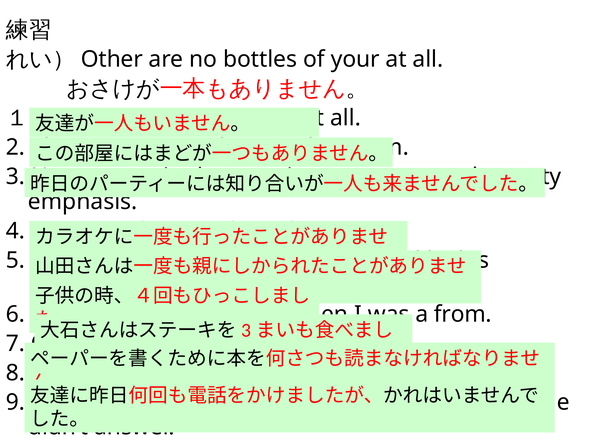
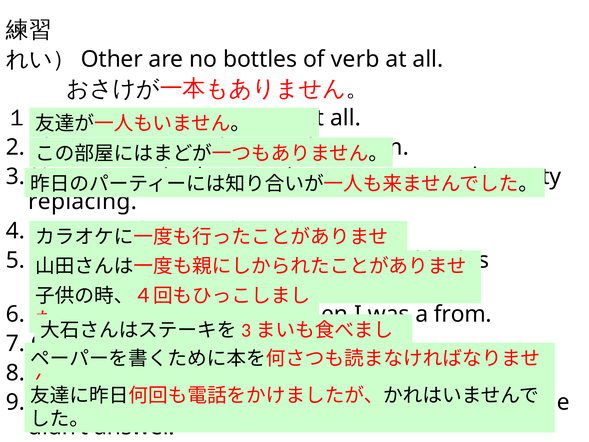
your: your -> verb
emphasis: emphasis -> replacing
